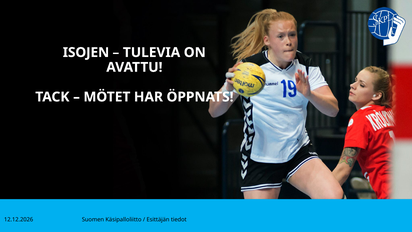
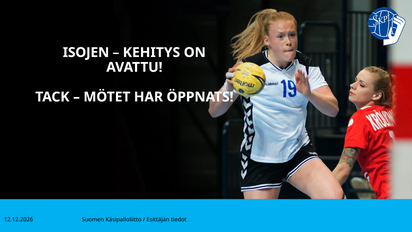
TULEVIA: TULEVIA -> KEHITYS
